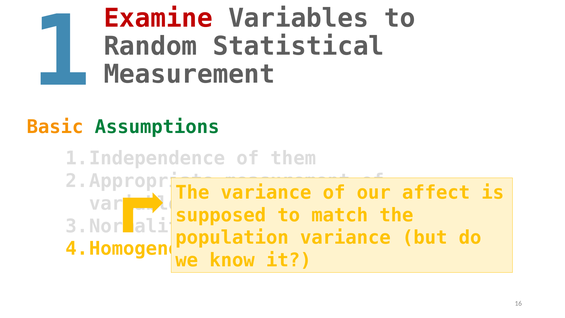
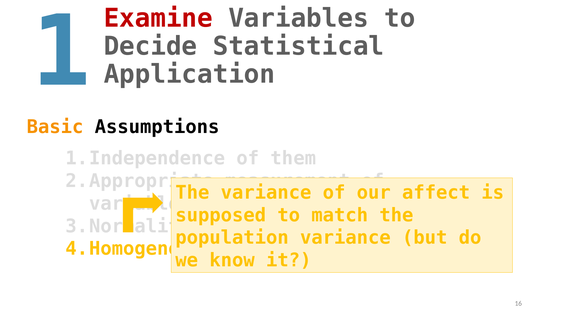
Random: Random -> Decide
Measurement at (189, 74): Measurement -> Application
Assumptions colour: green -> black
